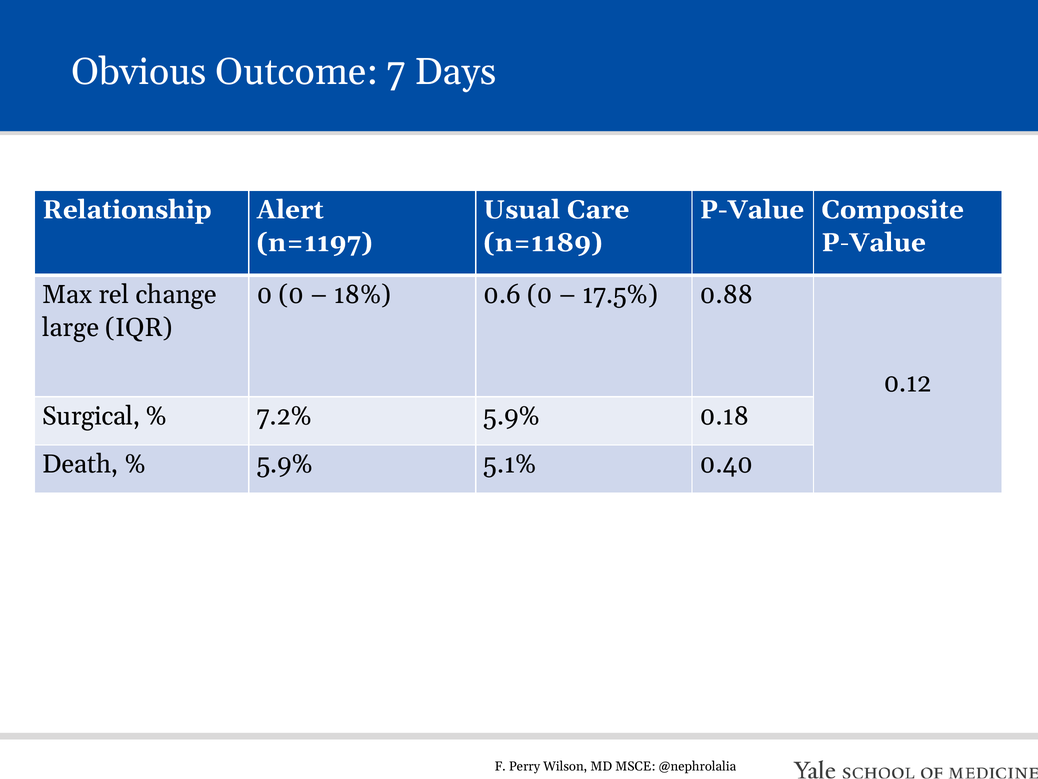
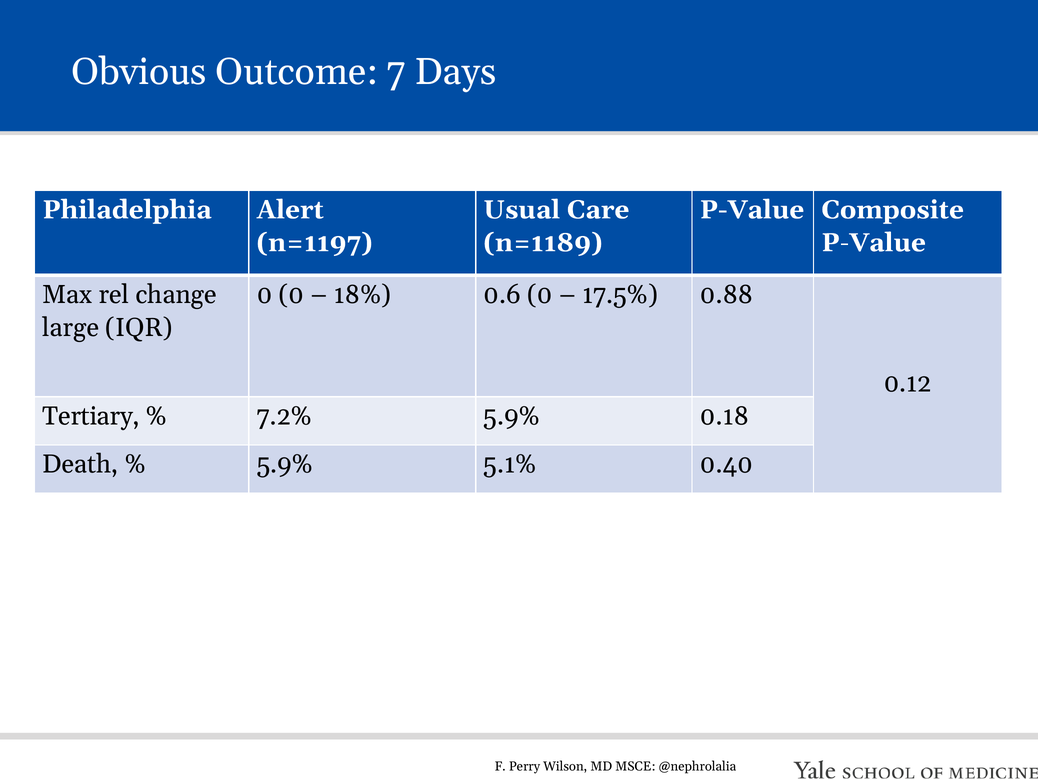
Relationship: Relationship -> Philadelphia
Surgical: Surgical -> Tertiary
